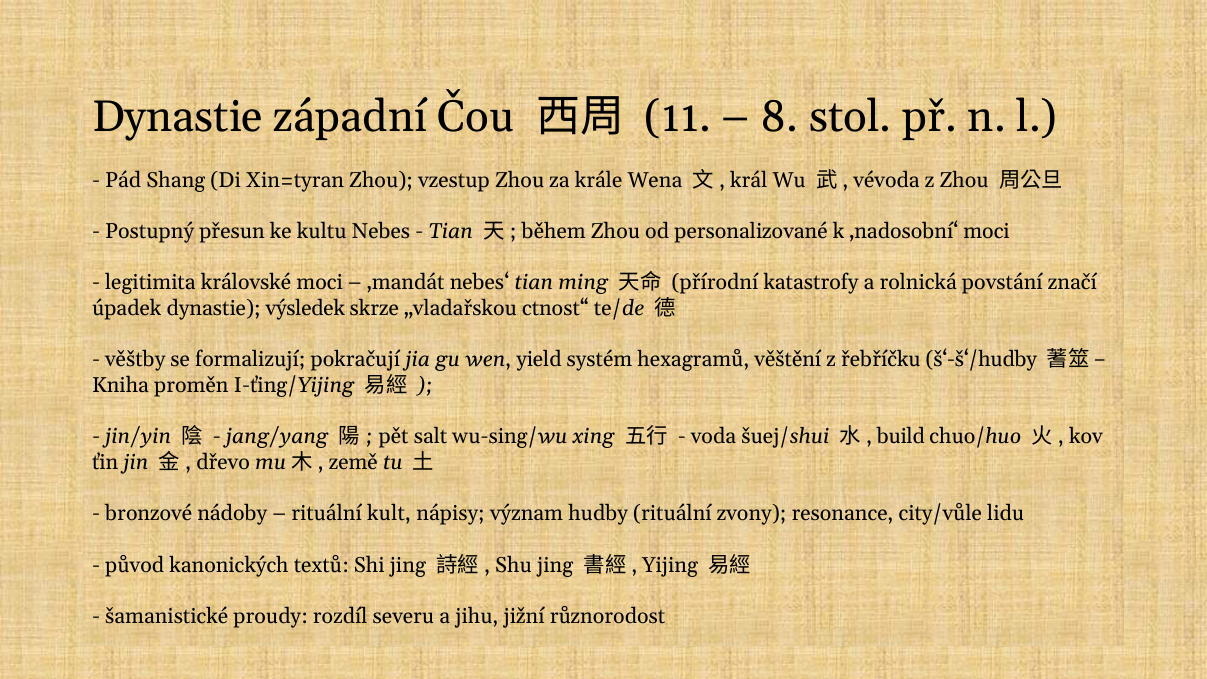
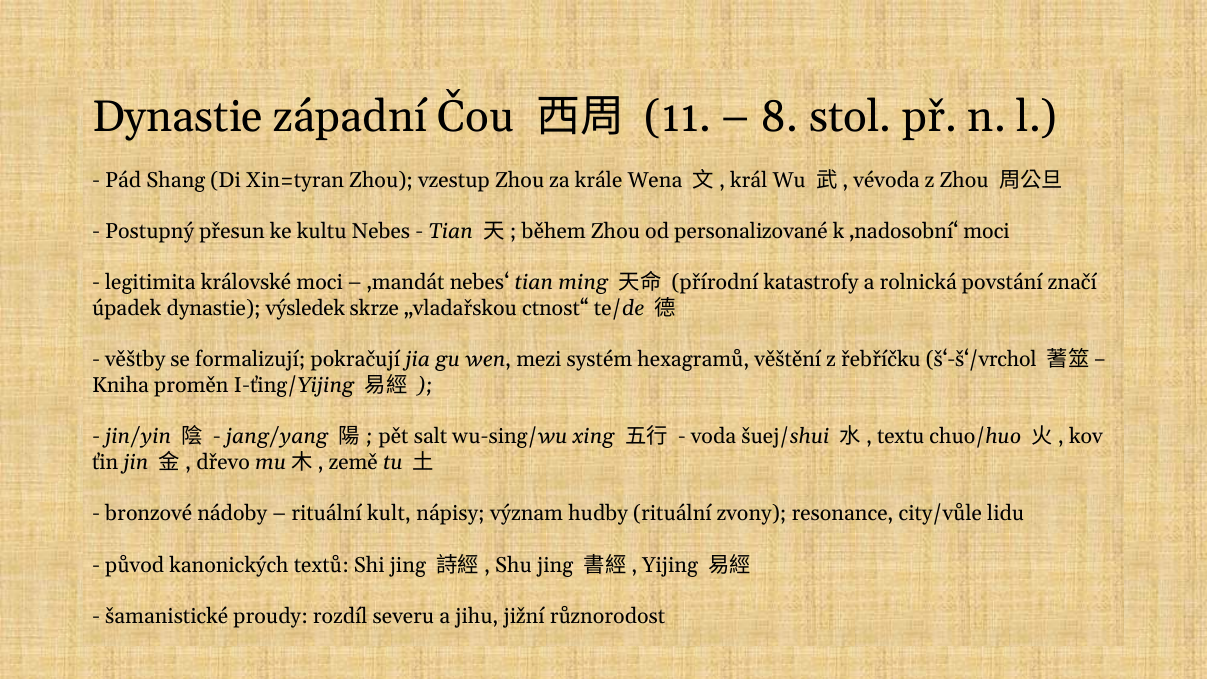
yield: yield -> mezi
š‘-š‘/hudby: š‘-š‘/hudby -> š‘-š‘/vrchol
build: build -> textu
